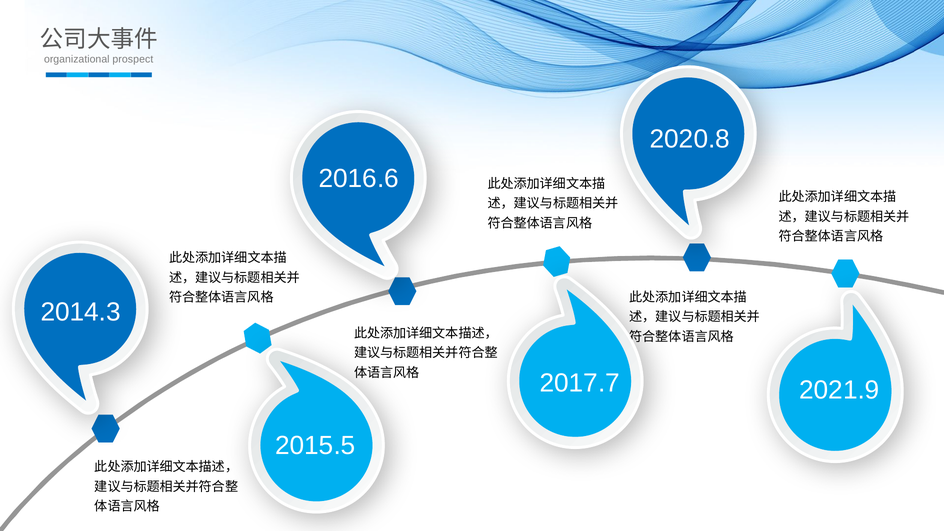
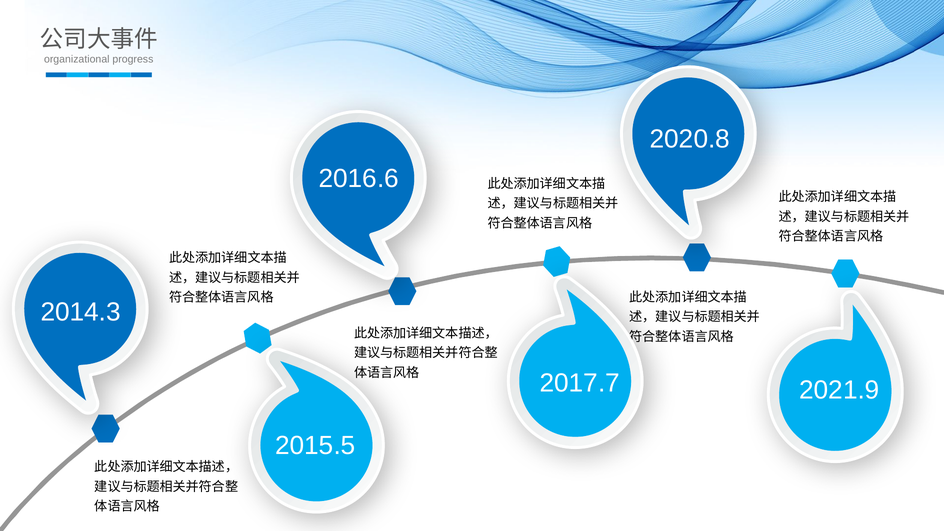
prospect: prospect -> progress
